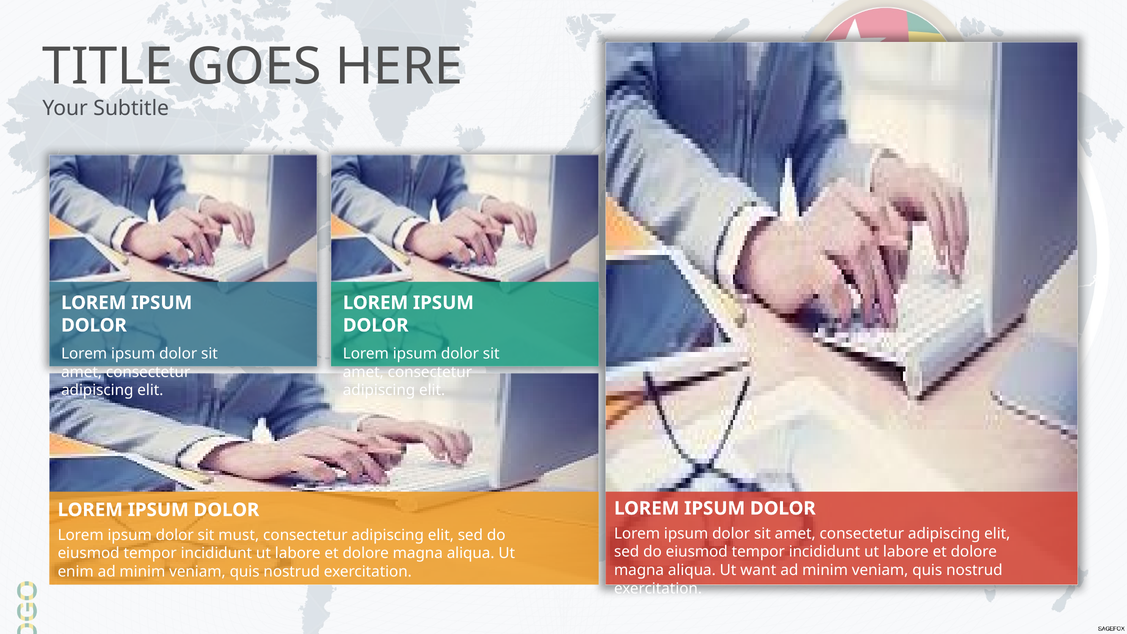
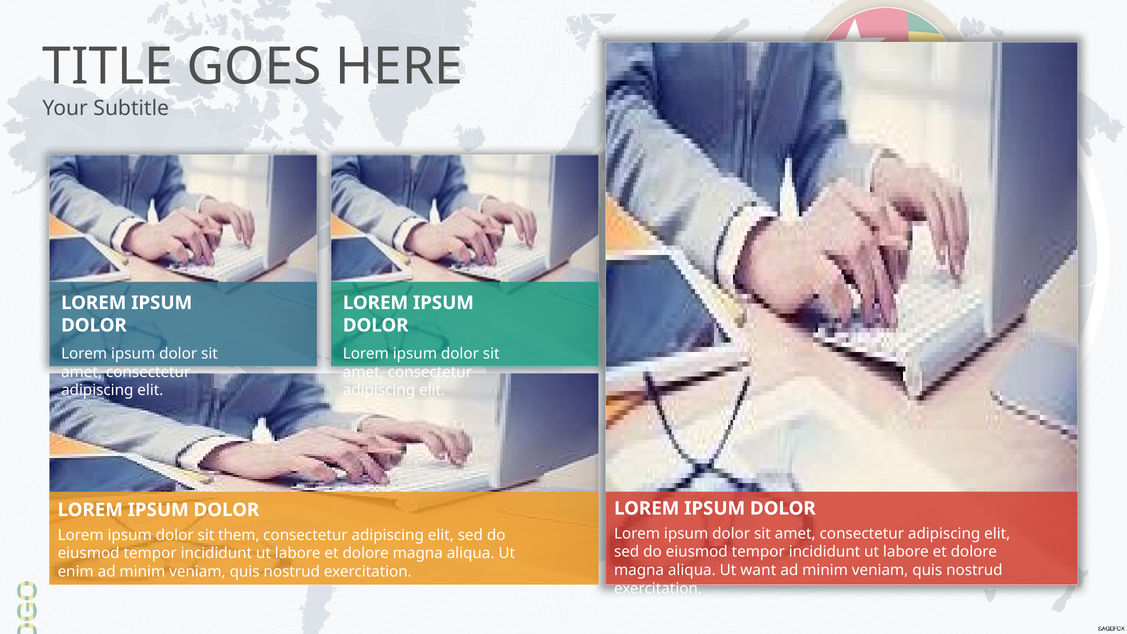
must: must -> them
